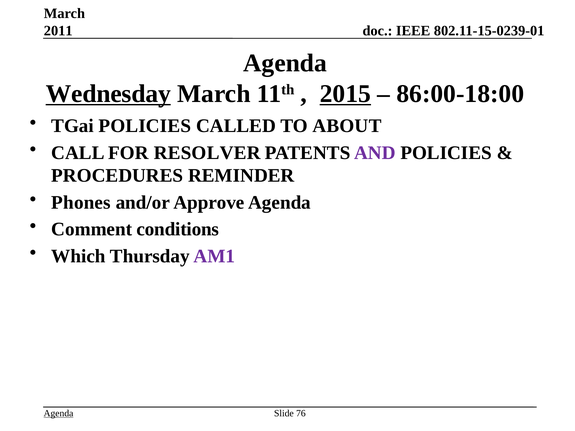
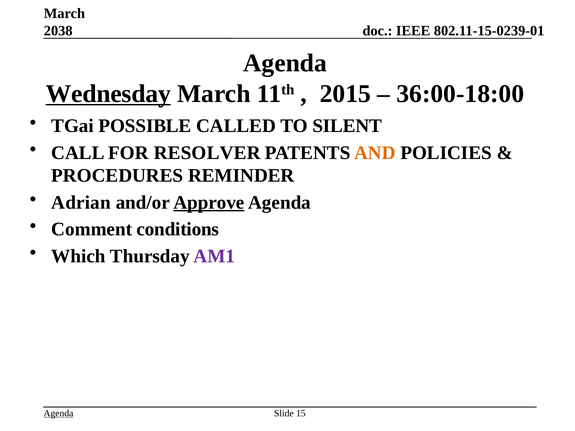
2011: 2011 -> 2038
2015 underline: present -> none
86:00-18:00: 86:00-18:00 -> 36:00-18:00
TGai POLICIES: POLICIES -> POSSIBLE
ABOUT: ABOUT -> SILENT
AND colour: purple -> orange
Phones: Phones -> Adrian
Approve underline: none -> present
76: 76 -> 15
